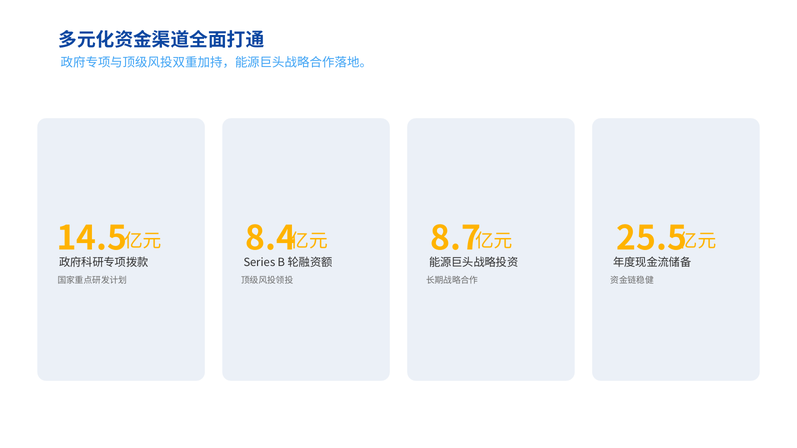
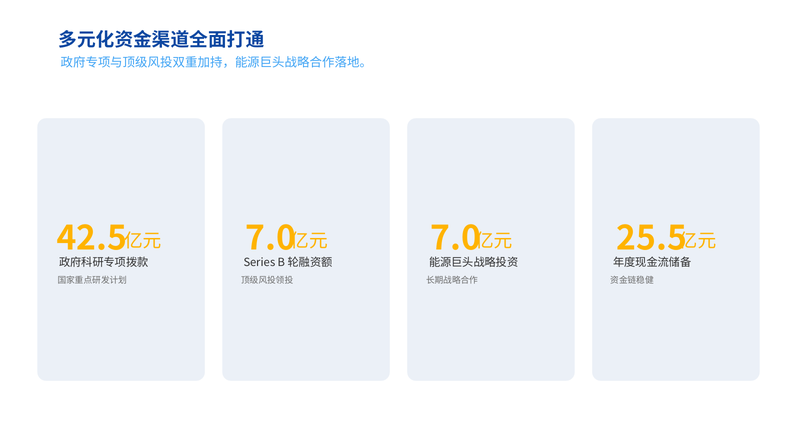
14.5: 14.5 -> 42.5
8.4 at (271, 239): 8.4 -> 7.0
8.7 at (456, 239): 8.7 -> 7.0
